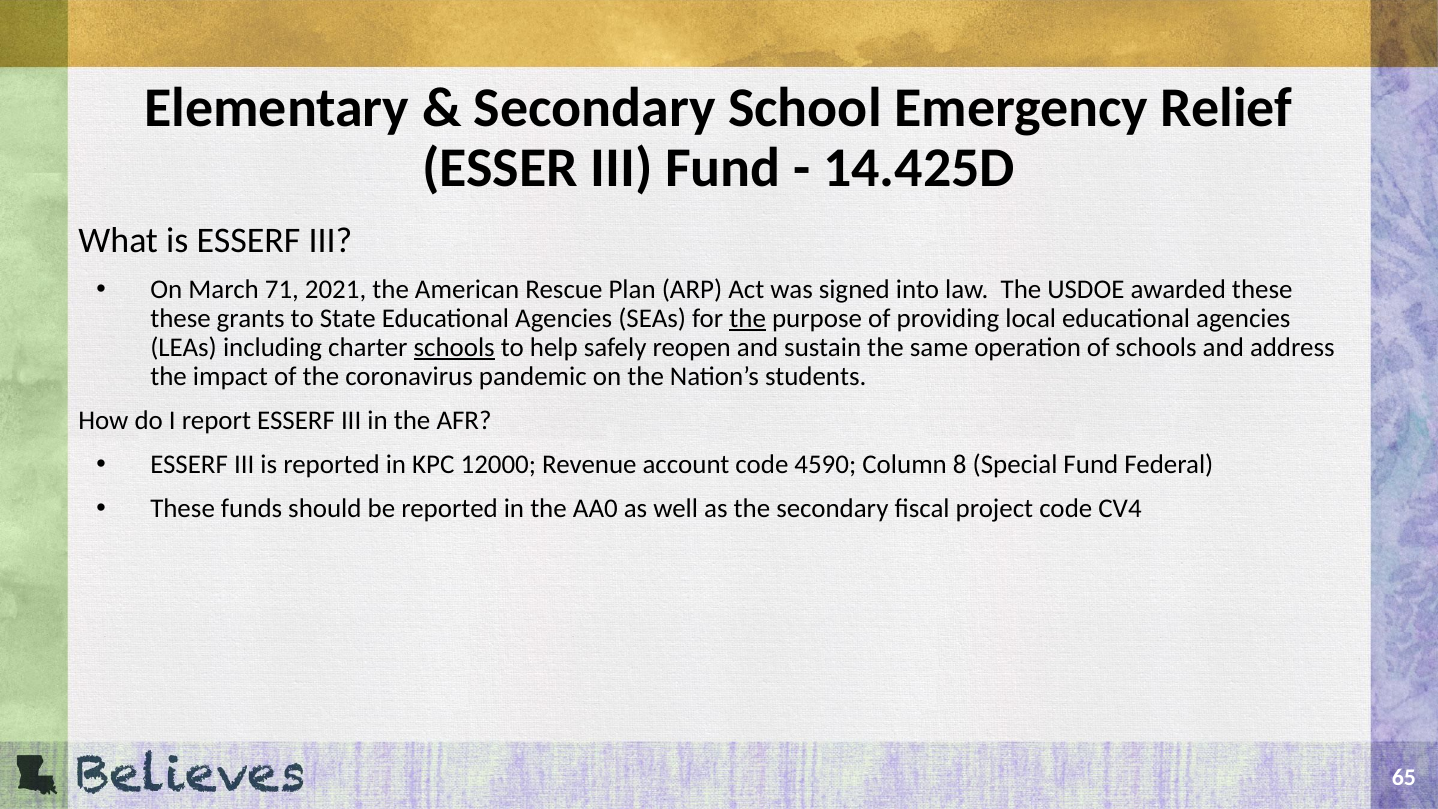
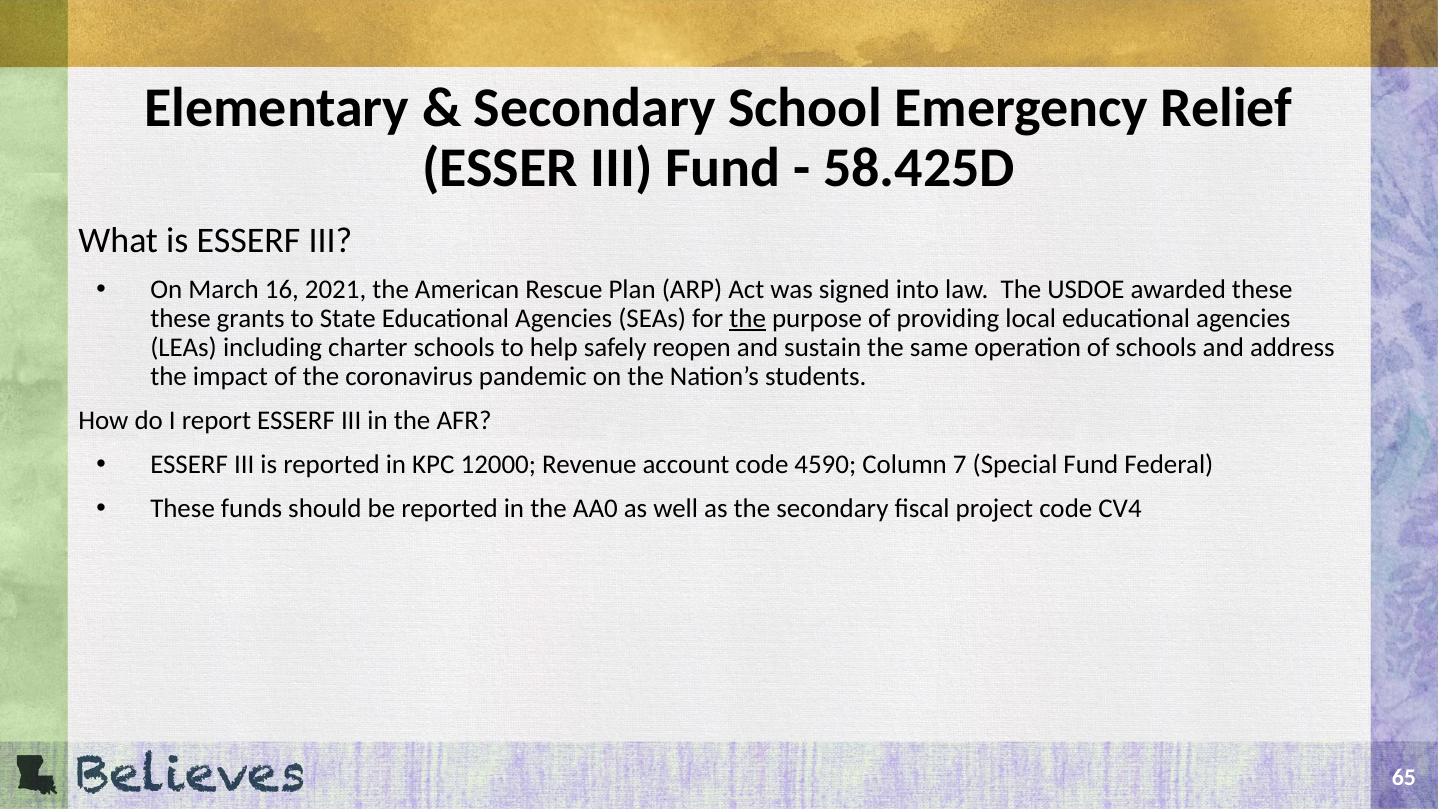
14.425D: 14.425D -> 58.425D
71: 71 -> 16
schools at (454, 347) underline: present -> none
8: 8 -> 7
